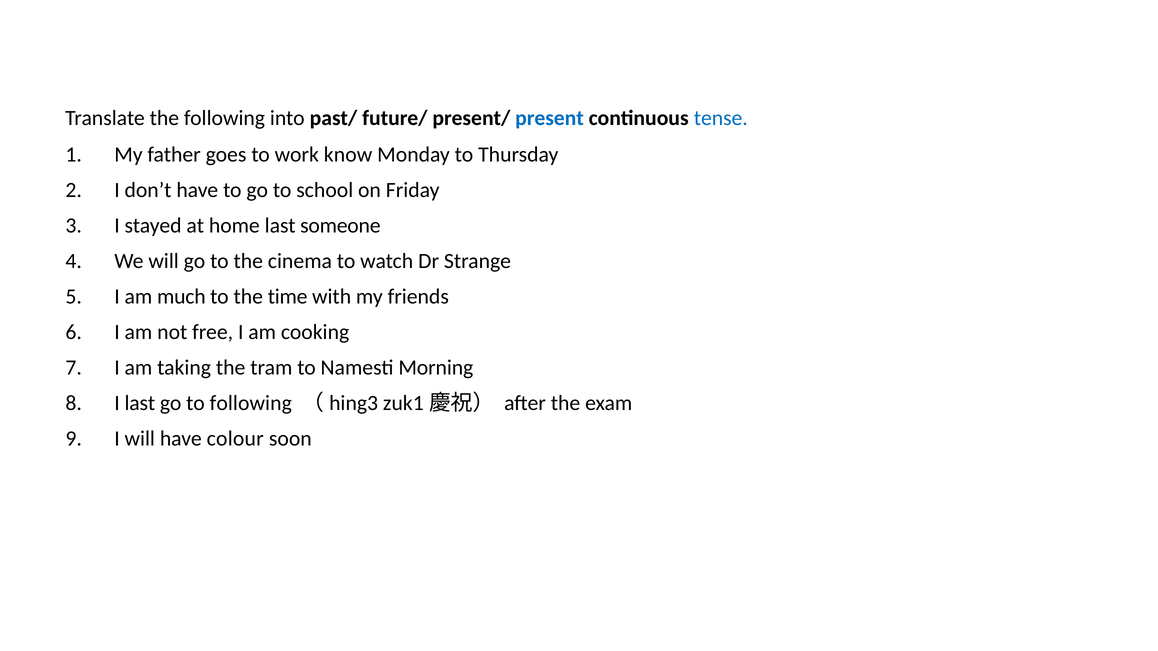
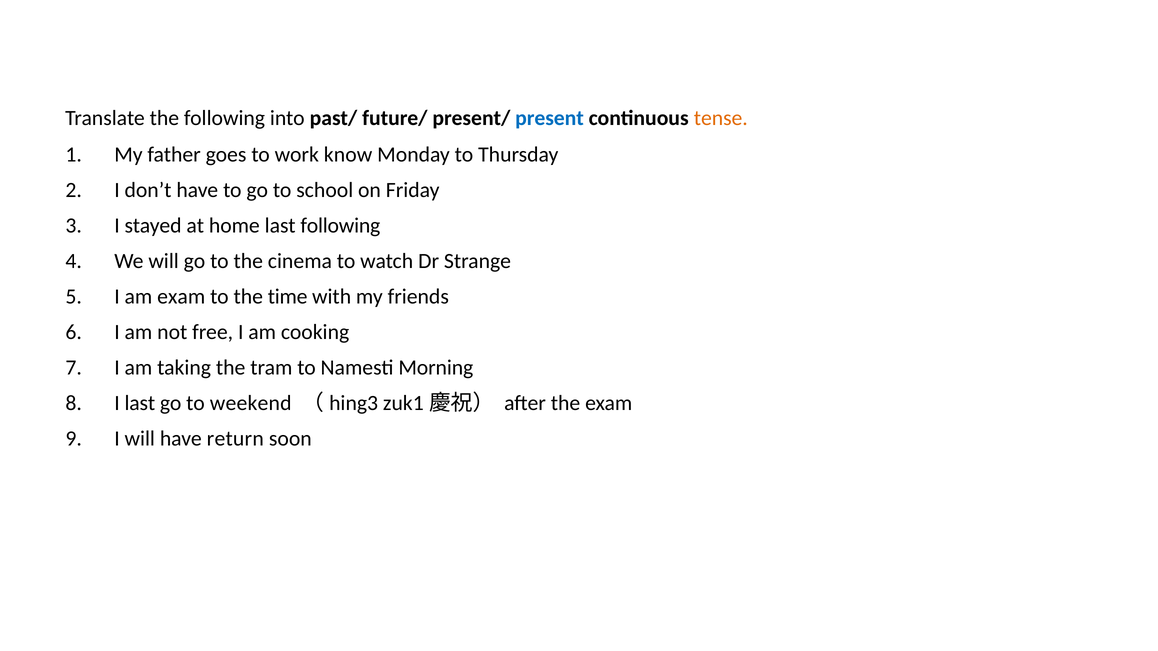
tense colour: blue -> orange
last someone: someone -> following
am much: much -> exam
to following: following -> weekend
colour: colour -> return
